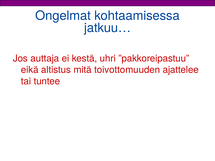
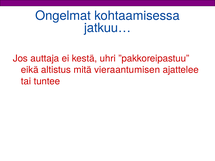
toivottomuuden: toivottomuuden -> vieraantumisen
